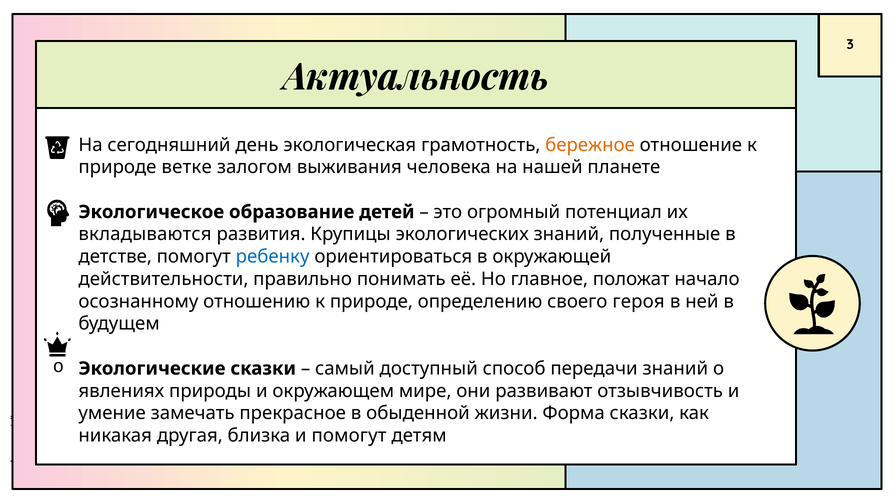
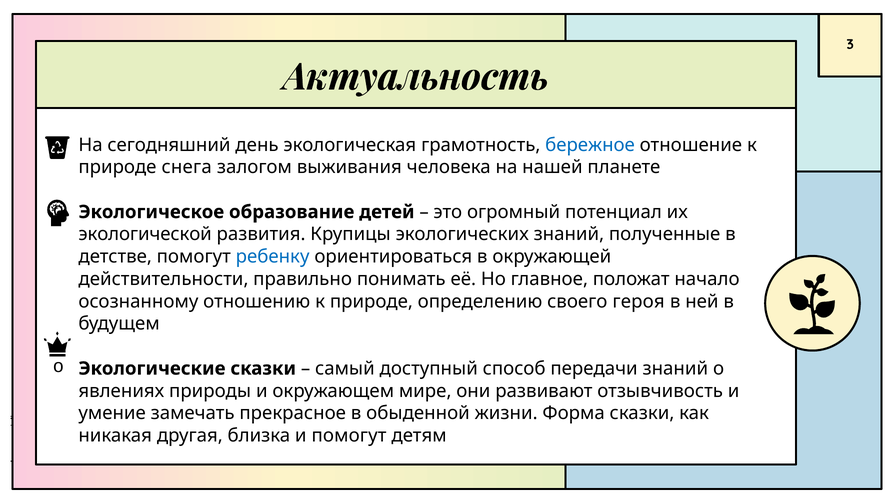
бережное colour: orange -> blue
ветке: ветке -> снега
вкладываются: вкладываются -> экологической
